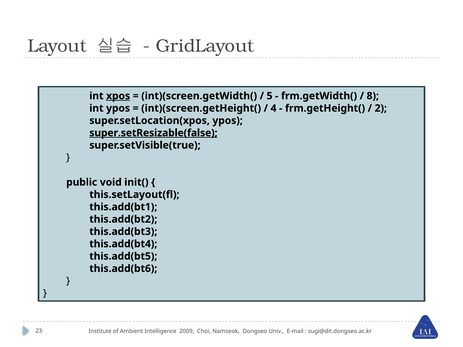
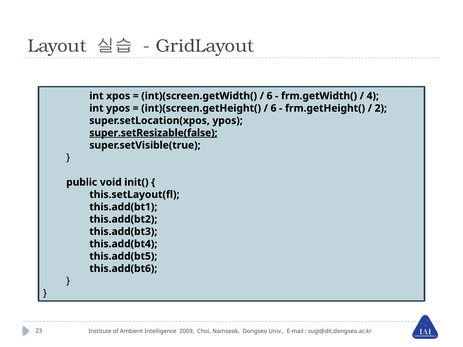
xpos underline: present -> none
5 at (270, 96): 5 -> 6
8: 8 -> 4
4 at (274, 108): 4 -> 6
